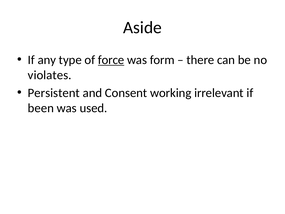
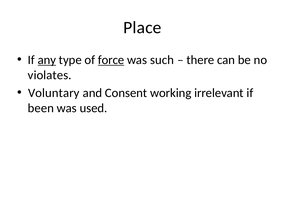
Aside: Aside -> Place
any underline: none -> present
form: form -> such
Persistent: Persistent -> Voluntary
